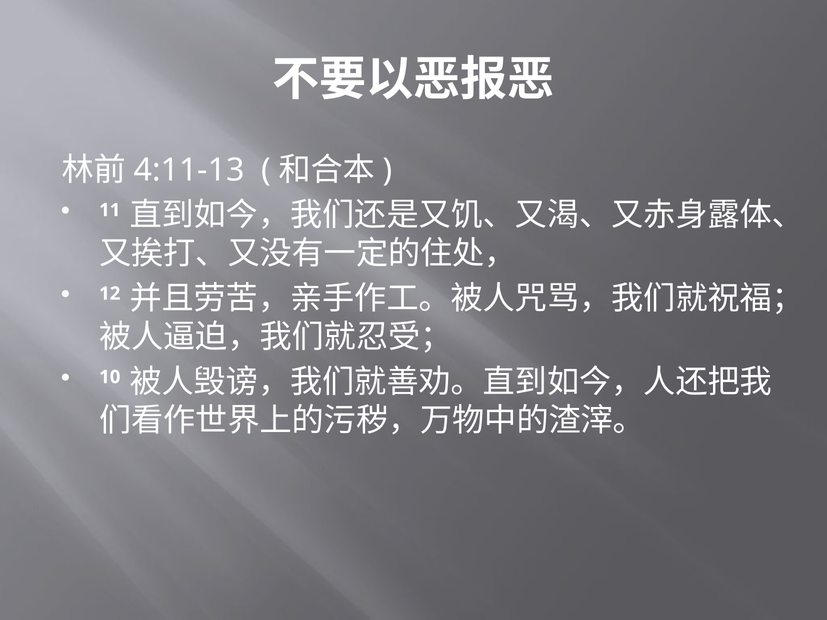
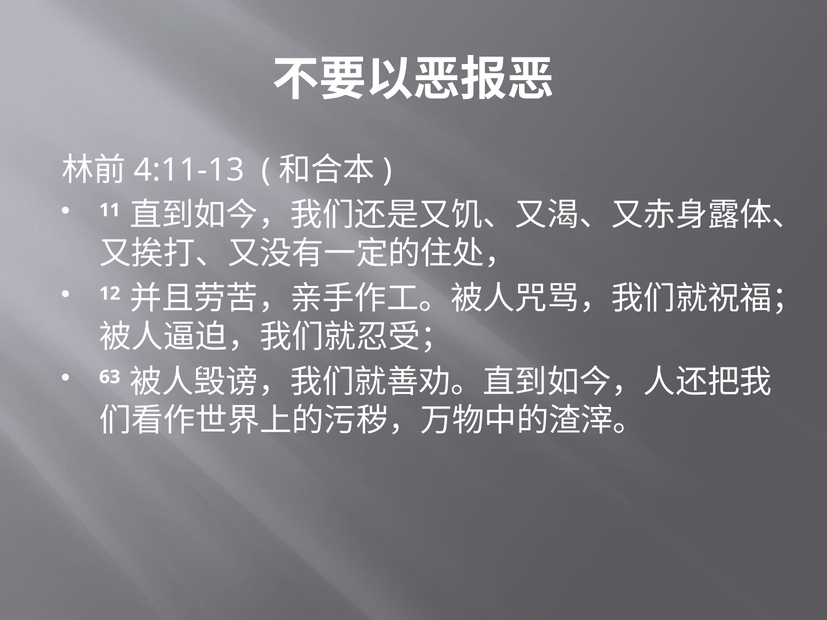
10: 10 -> 63
